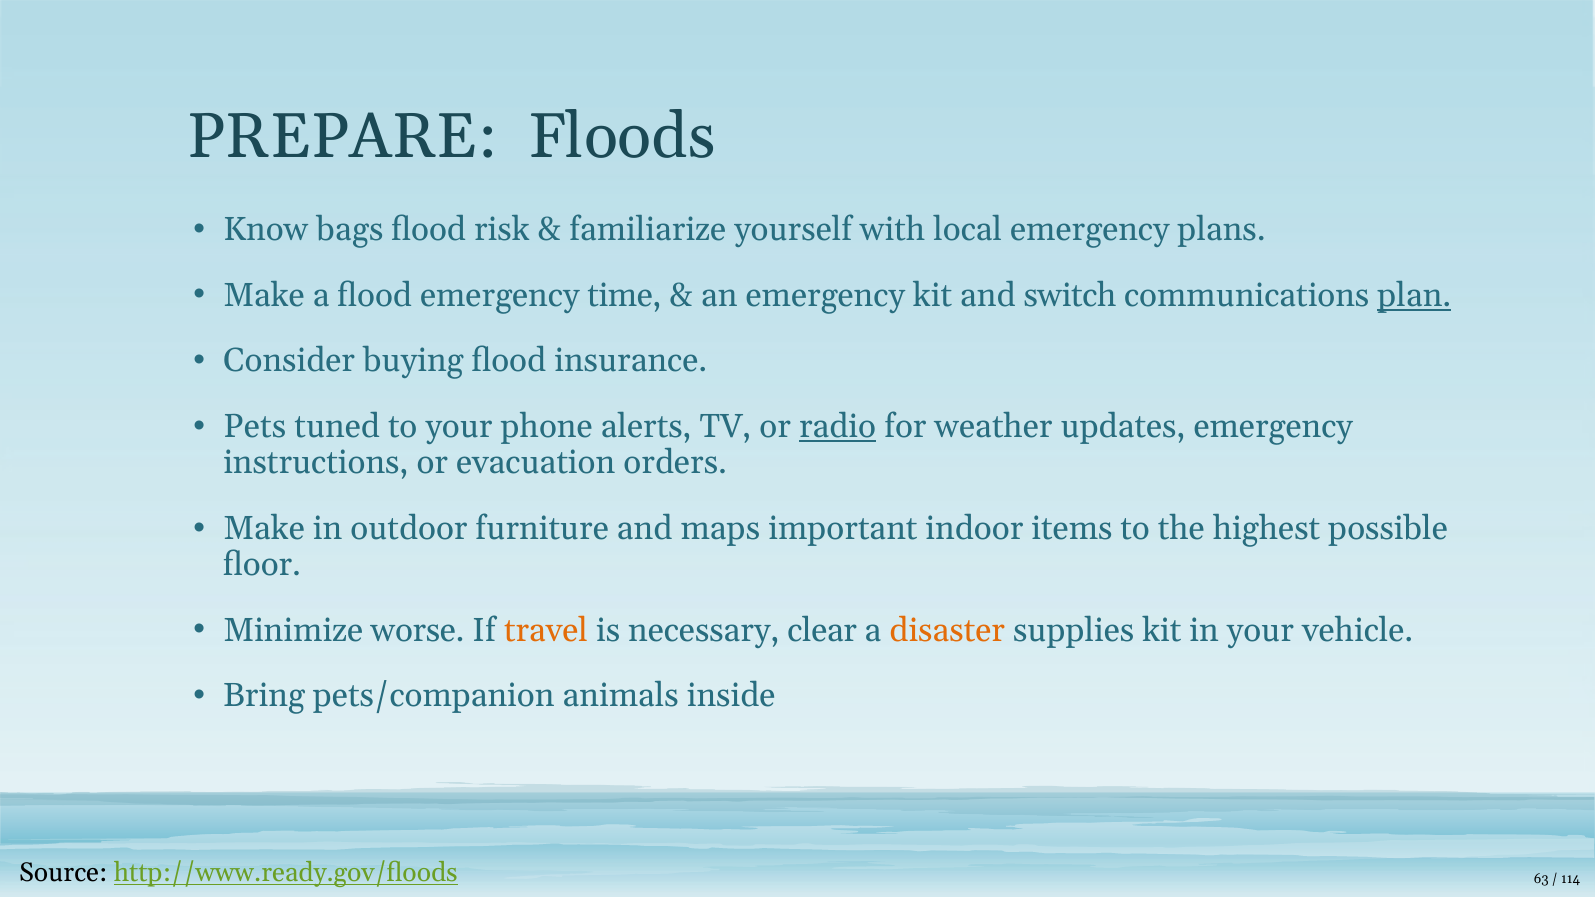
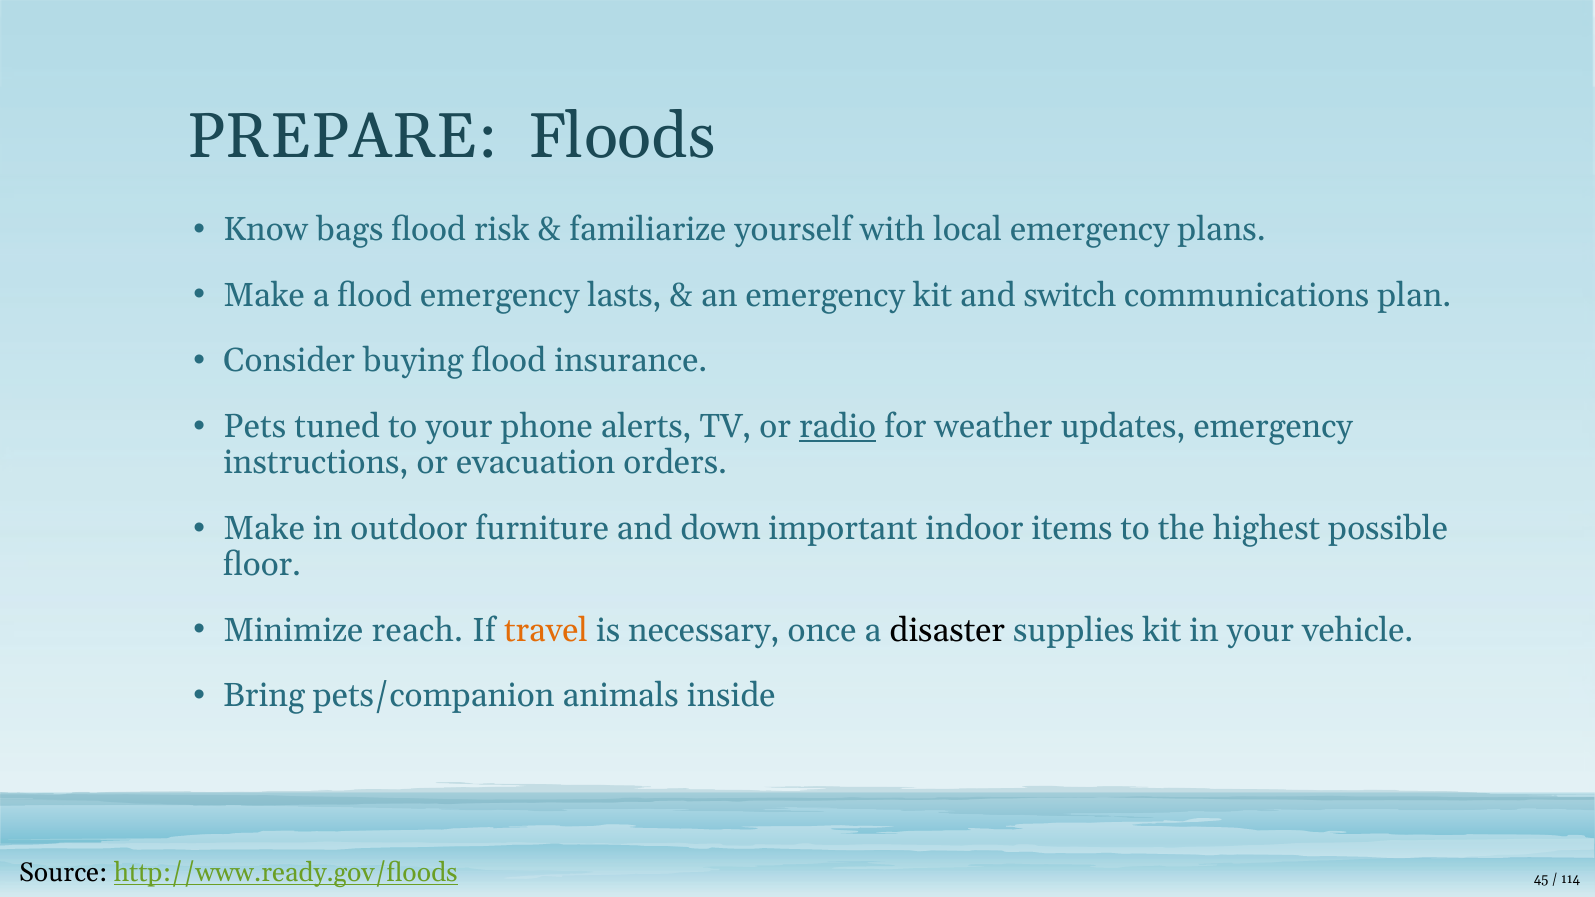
time: time -> lasts
plan underline: present -> none
maps: maps -> down
worse: worse -> reach
clear: clear -> once
disaster colour: orange -> black
63: 63 -> 45
